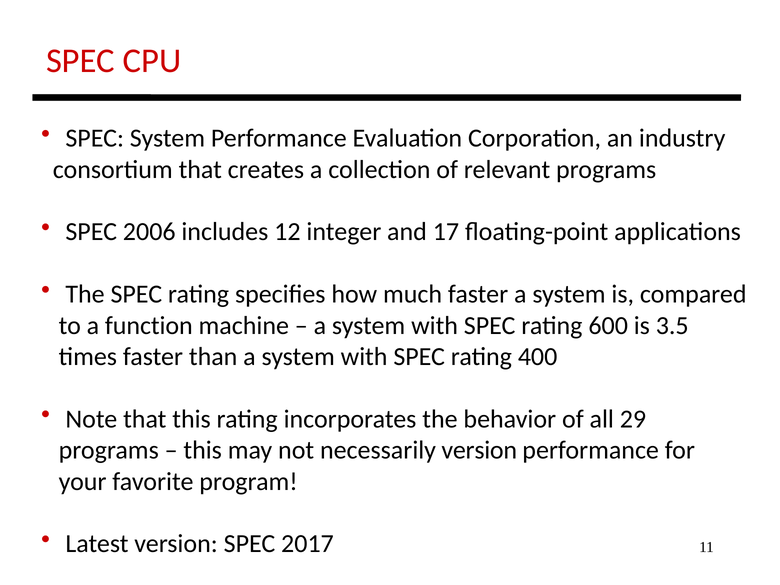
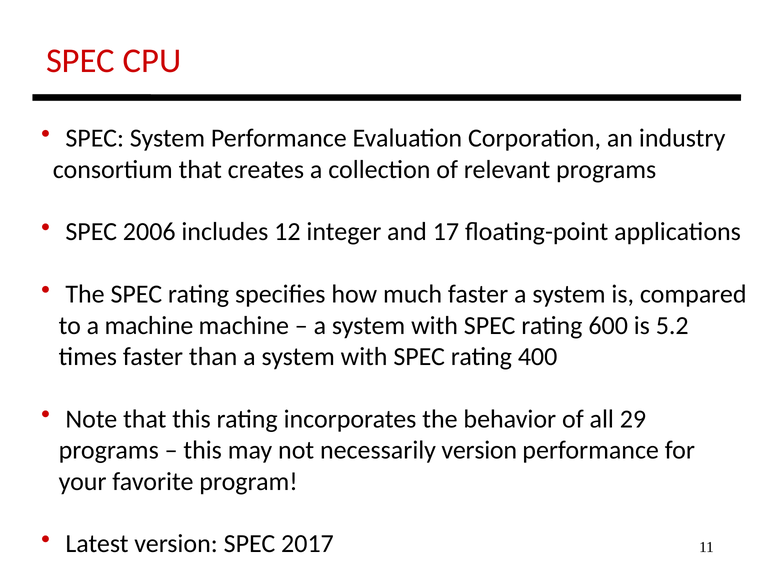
a function: function -> machine
3.5: 3.5 -> 5.2
